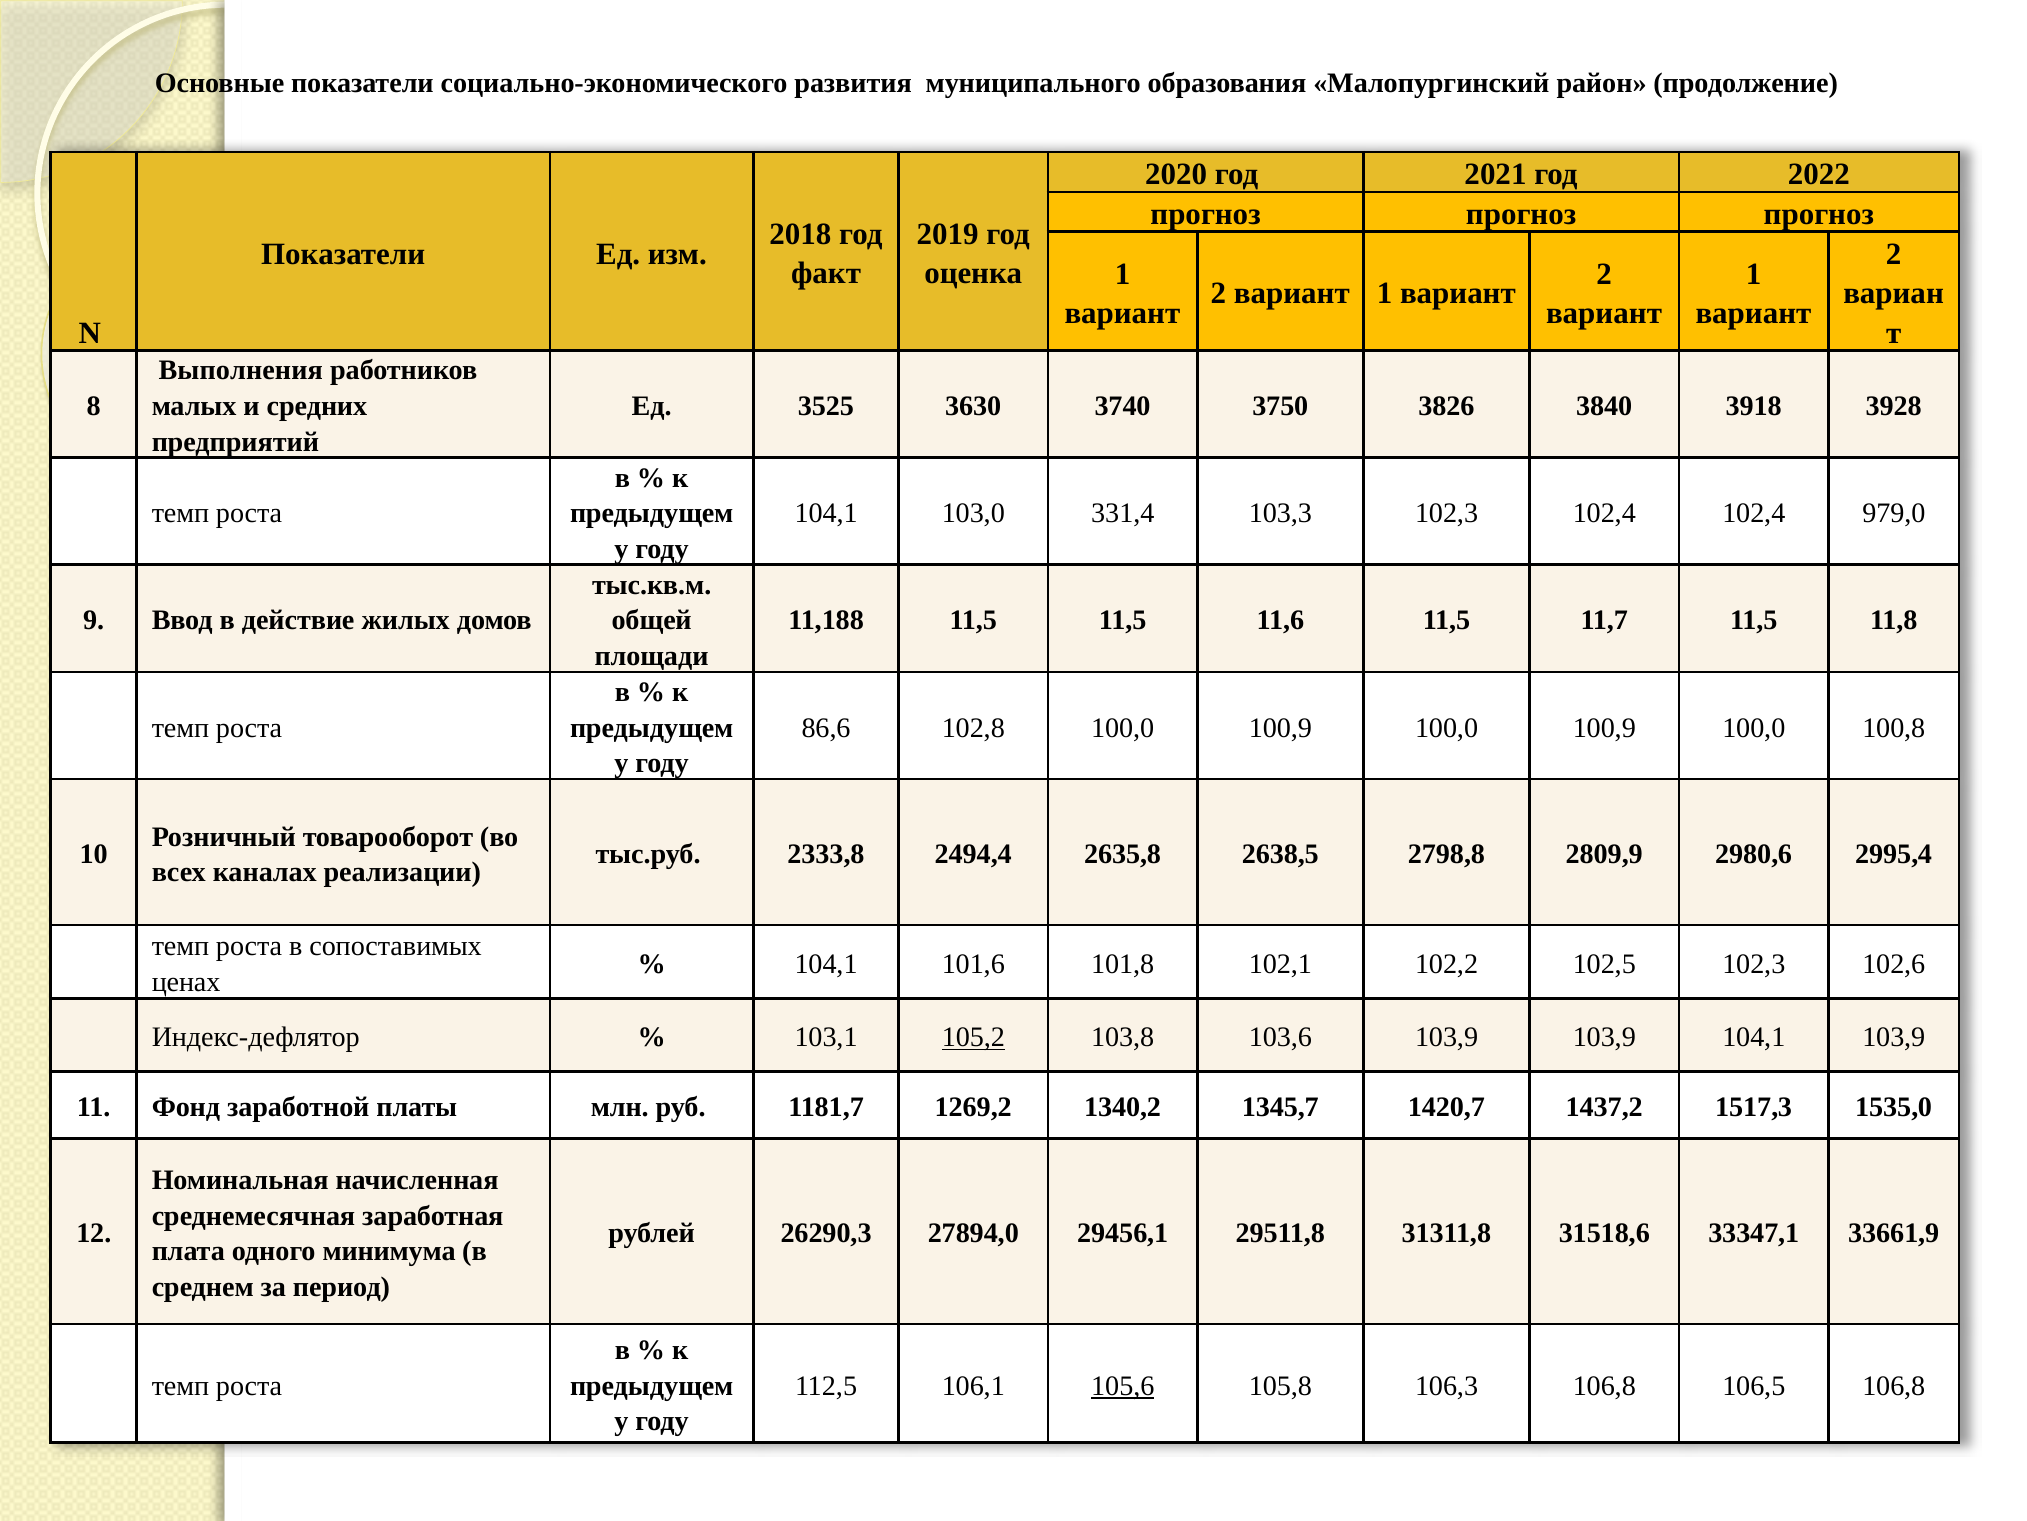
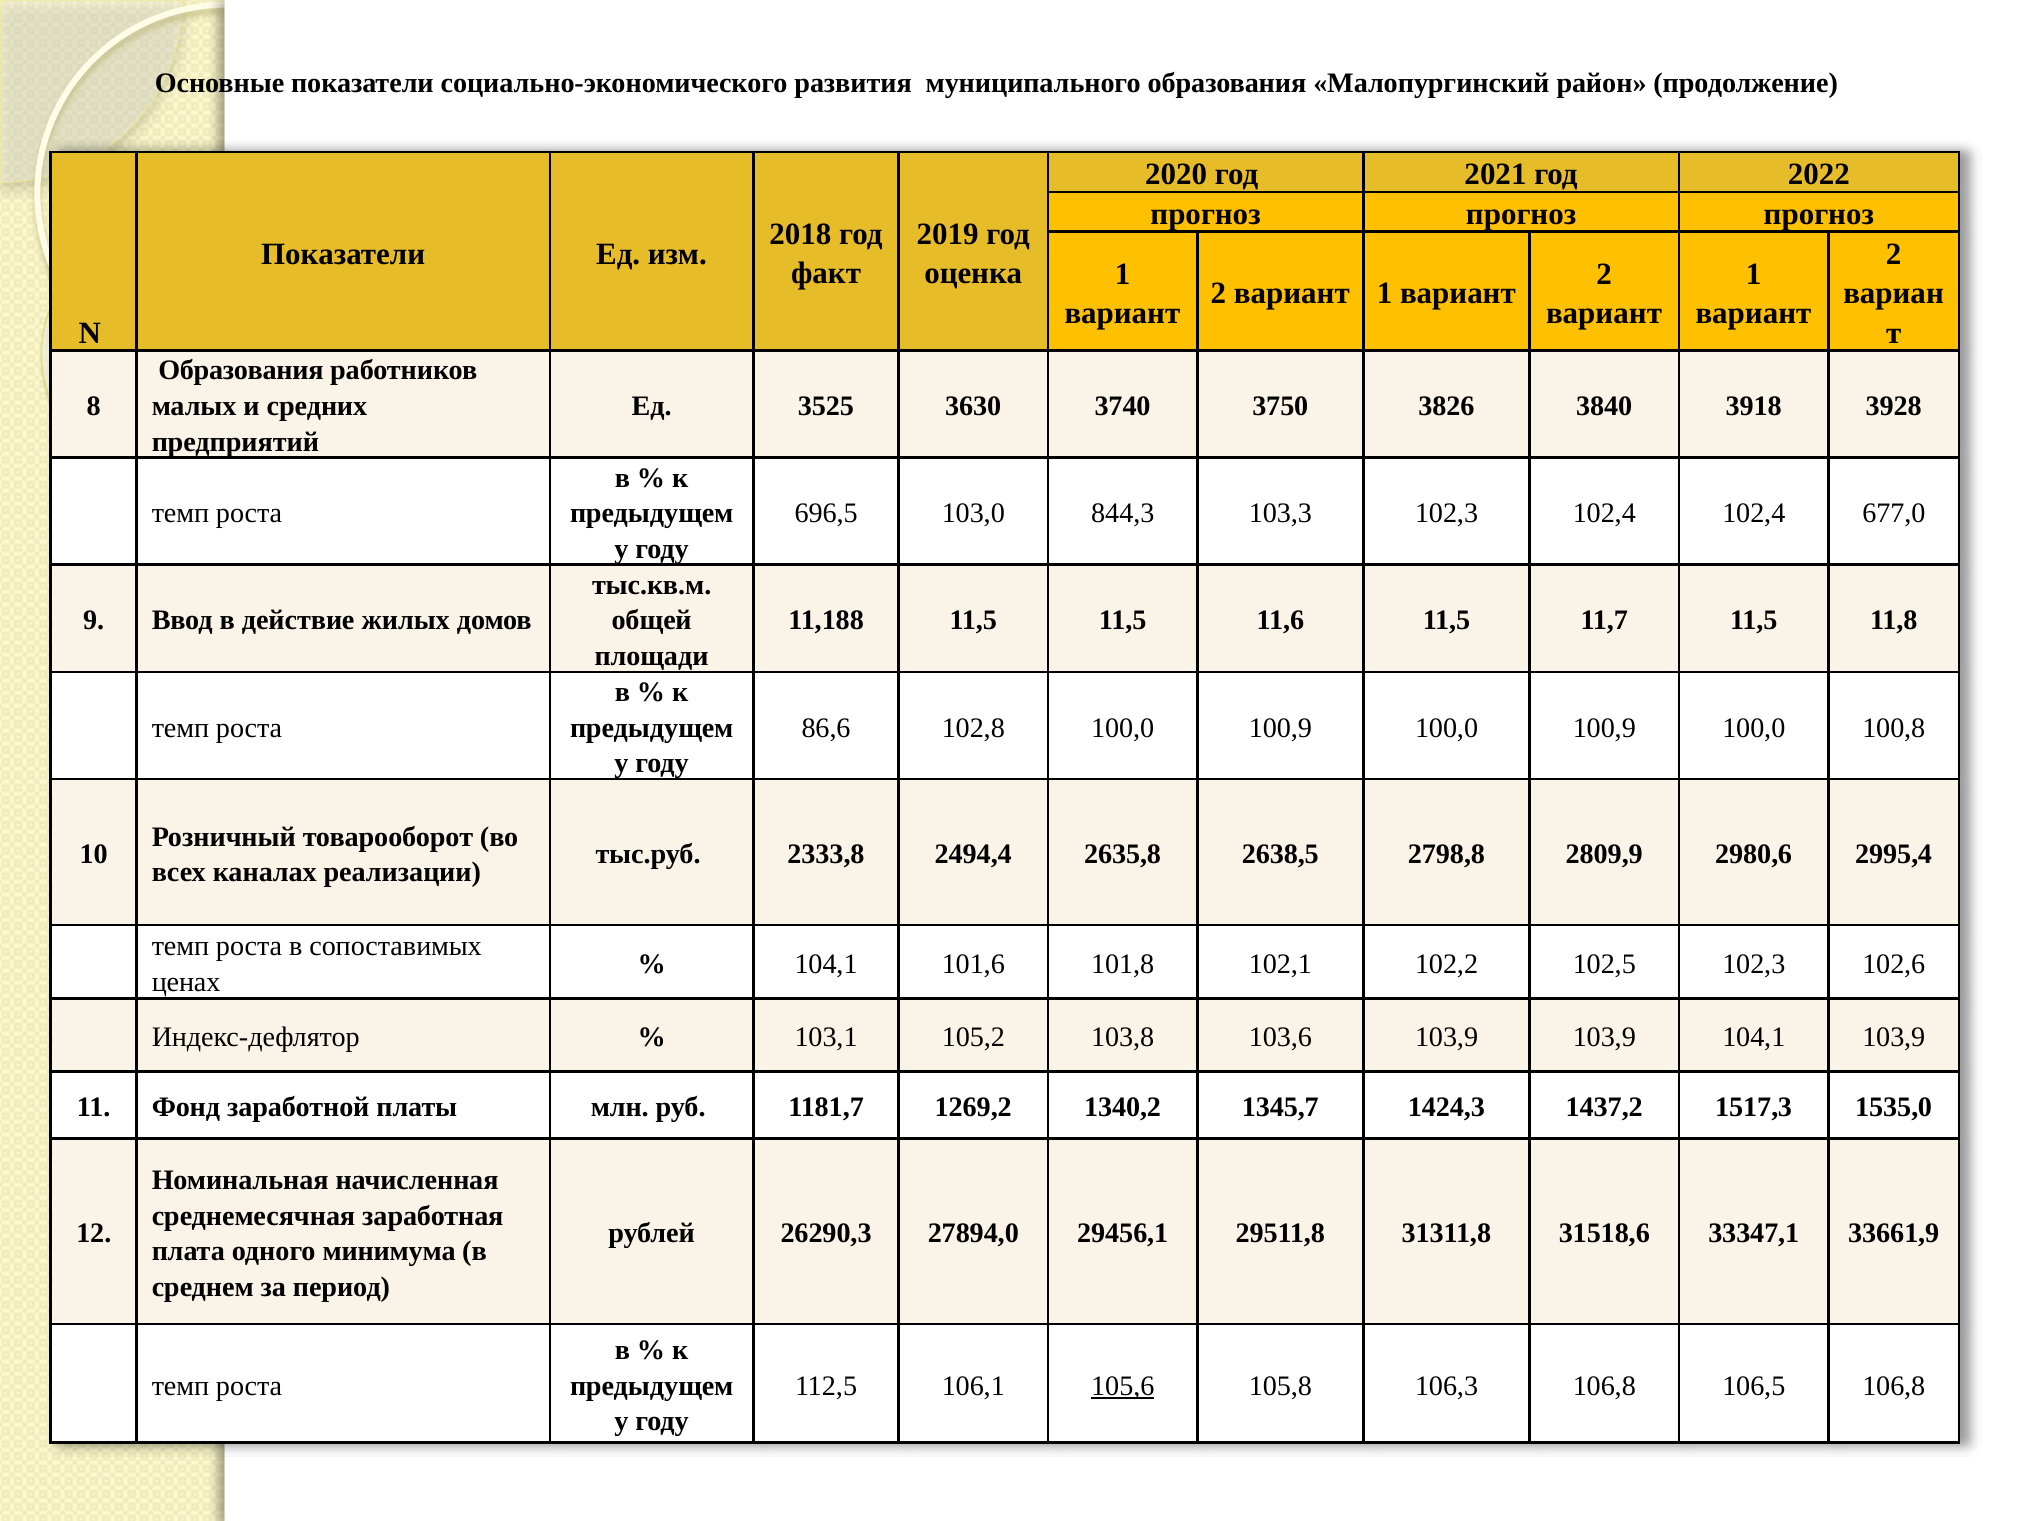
Выполнения at (241, 370): Выполнения -> Образования
104,1 at (826, 513): 104,1 -> 696,5
331,4: 331,4 -> 844,3
979,0: 979,0 -> 677,0
105,2 underline: present -> none
1420,7: 1420,7 -> 1424,3
